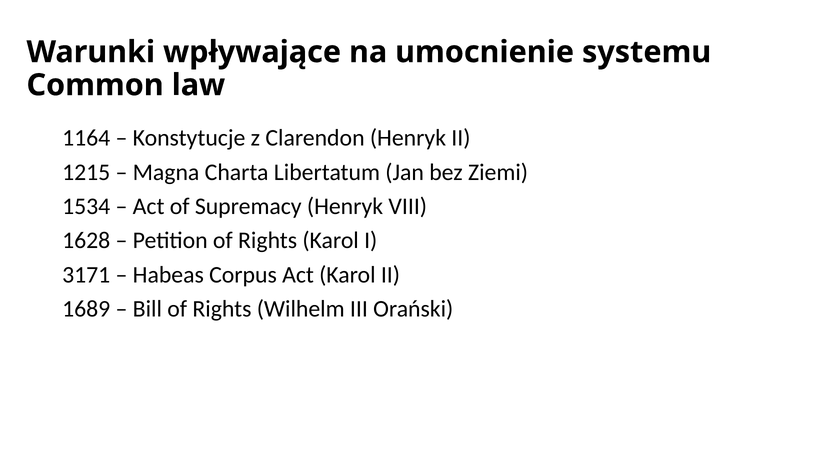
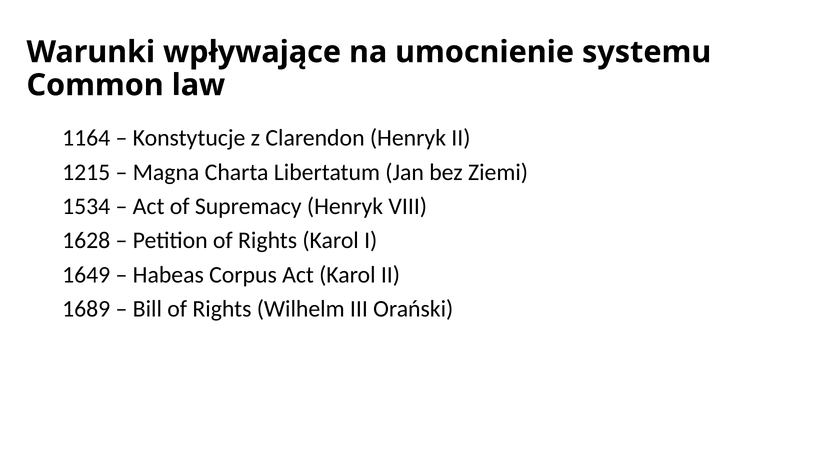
3171: 3171 -> 1649
